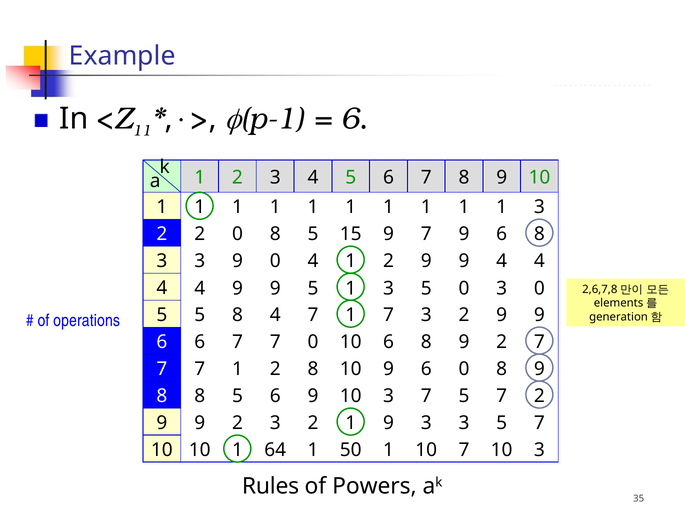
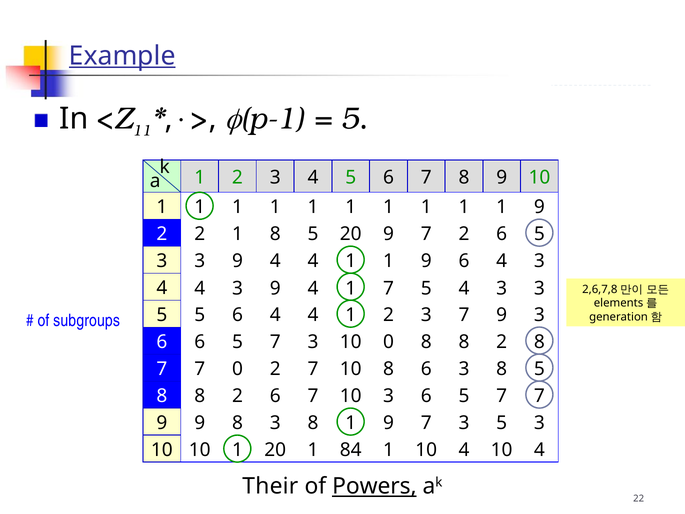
Example underline: none -> present
6 at (350, 119): 6 -> 5
3 at (539, 207): 3 -> 9
0 at (238, 234): 0 -> 1
5 15: 15 -> 20
9 7 9: 9 -> 2
8 at (539, 234): 8 -> 5
0 at (275, 261): 0 -> 4
4 1 2: 2 -> 1
9 at (464, 261): 9 -> 6
4 at (539, 261): 4 -> 3
9 at (238, 288): 9 -> 3
5 at (313, 288): 5 -> 4
3 at (389, 288): 3 -> 7
0 at (464, 288): 0 -> 4
0 at (539, 288): 0 -> 3
5 8: 8 -> 6
7 at (313, 315): 7 -> 4
7 at (389, 315): 7 -> 2
2 at (464, 315): 2 -> 7
9 at (539, 315): 9 -> 3
operations: operations -> subgroups
7 at (238, 342): 7 -> 5
0 at (313, 342): 0 -> 3
10 6: 6 -> 0
9 at (464, 342): 9 -> 8
2 7: 7 -> 8
1 at (238, 369): 1 -> 0
2 8: 8 -> 7
10 9: 9 -> 8
6 0: 0 -> 3
9 at (539, 369): 9 -> 5
5 at (238, 396): 5 -> 2
9 at (313, 396): 9 -> 7
3 7: 7 -> 6
7 2: 2 -> 7
2 at (238, 423): 2 -> 8
2 at (313, 423): 2 -> 8
1 9 3: 3 -> 7
5 7: 7 -> 3
1 64: 64 -> 20
50: 50 -> 84
1 10 7: 7 -> 4
3 at (539, 450): 3 -> 4
Rules: Rules -> Their
Powers underline: none -> present
35: 35 -> 22
